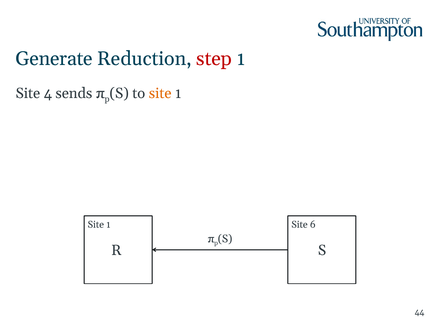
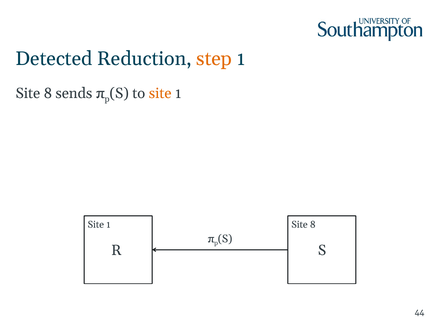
Generate: Generate -> Detected
step colour: red -> orange
4 at (48, 93): 4 -> 8
1 Site 6: 6 -> 8
